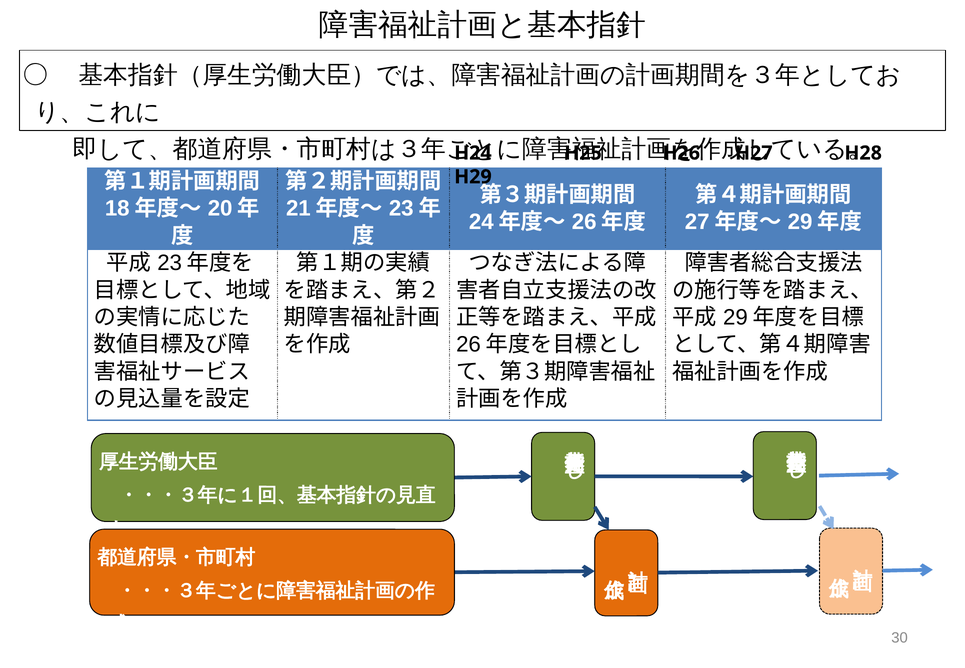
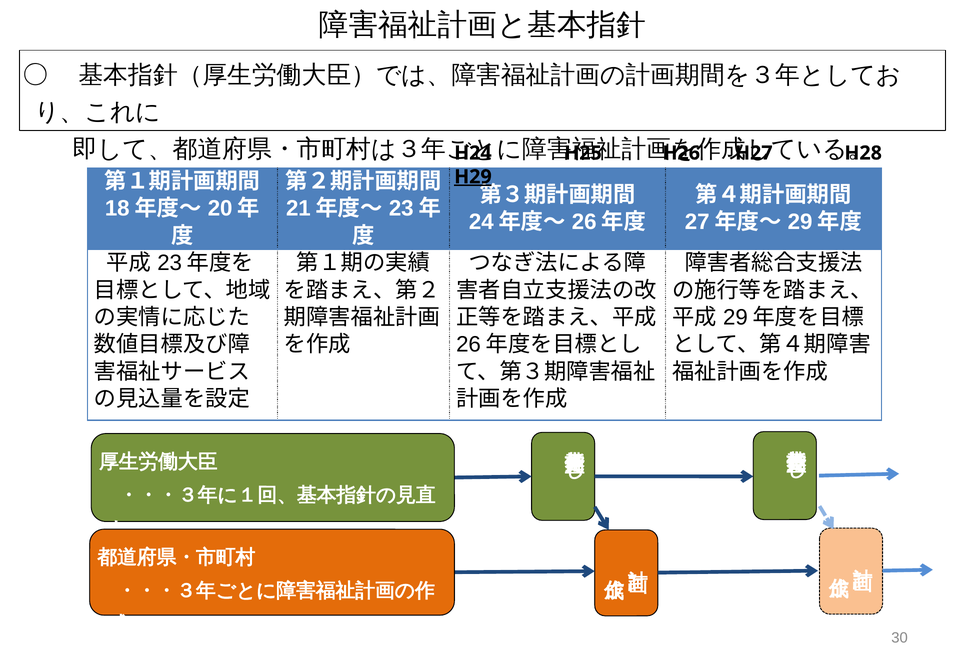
H29 underline: none -> present
